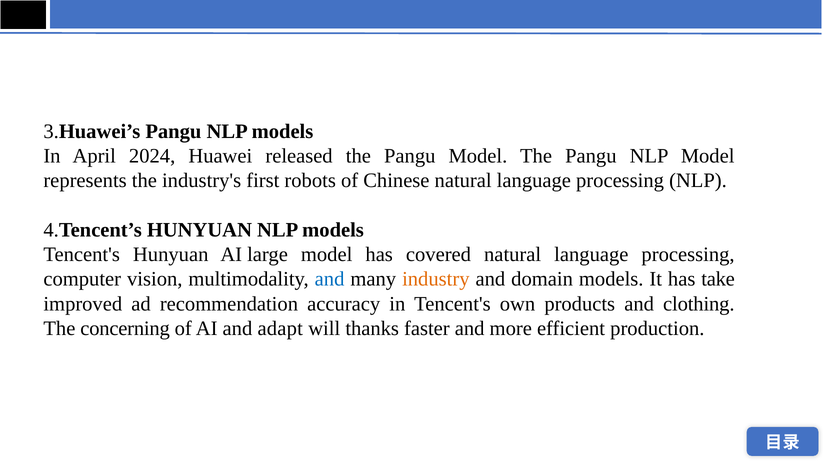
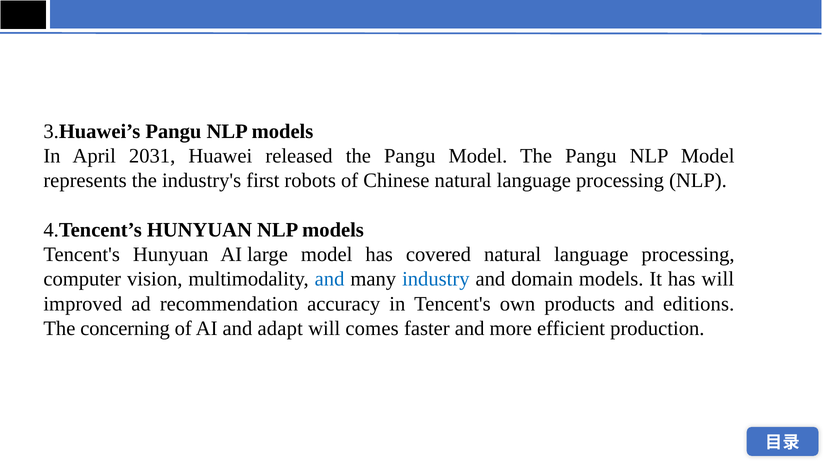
2024: 2024 -> 2031
industry colour: orange -> blue
has take: take -> will
clothing: clothing -> editions
thanks: thanks -> comes
